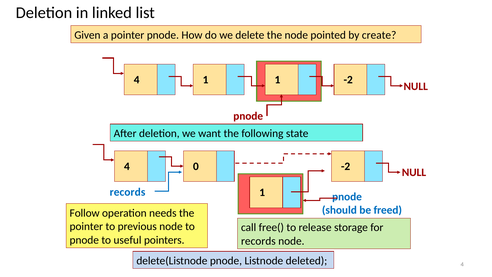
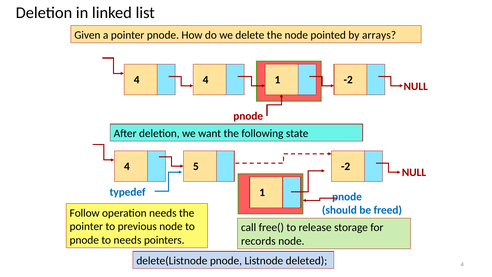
create: create -> arrays
4 1: 1 -> 4
0: 0 -> 5
records at (127, 192): records -> typedef
to useful: useful -> needs
